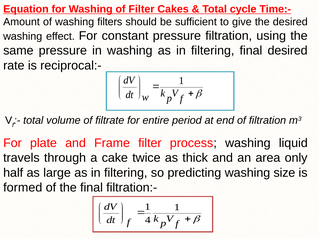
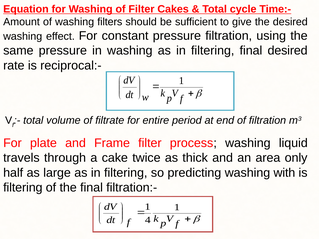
size: size -> with
formed at (23, 188): formed -> filtering
